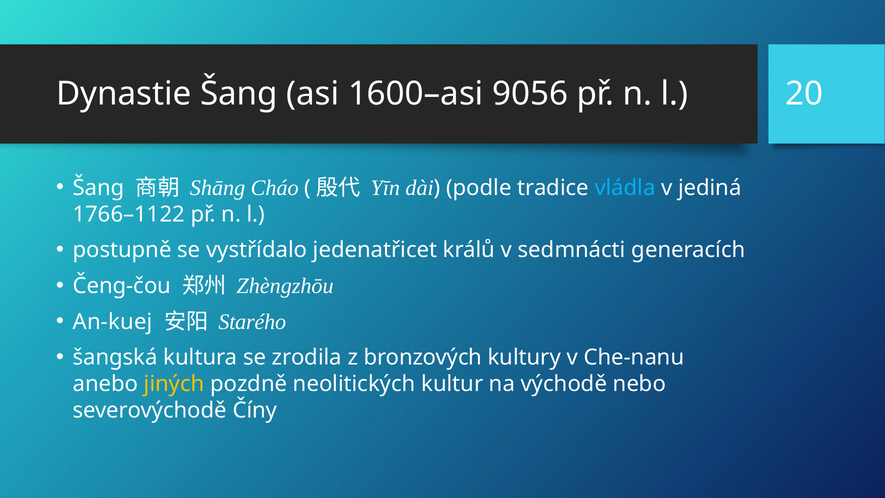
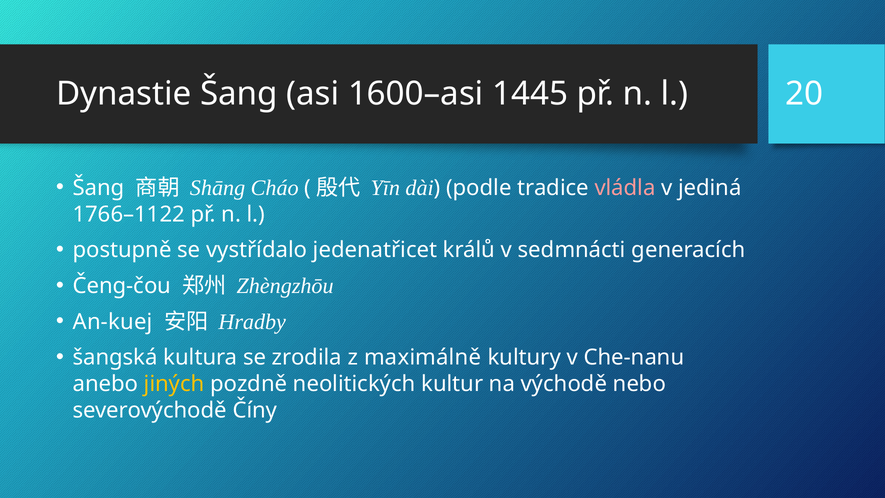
9056: 9056 -> 1445
vládla colour: light blue -> pink
Starého: Starého -> Hradby
bronzových: bronzových -> maximálně
